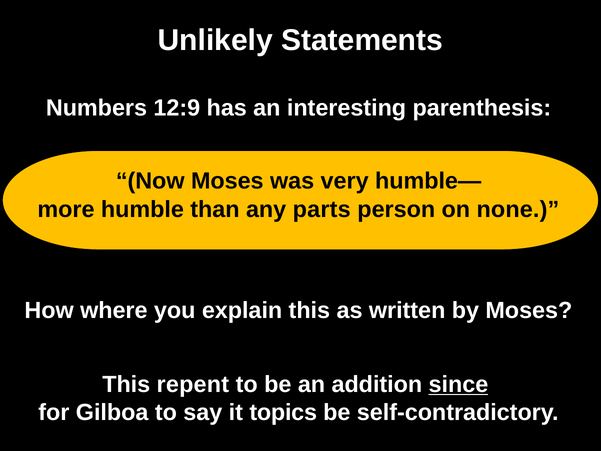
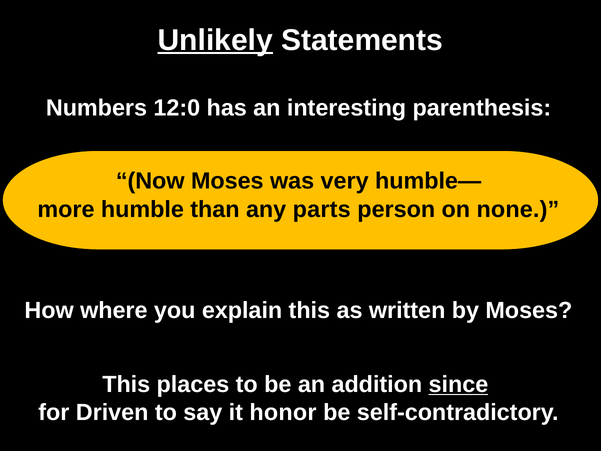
Unlikely underline: none -> present
12:9: 12:9 -> 12:0
repent: repent -> places
Gilboa: Gilboa -> Driven
topics: topics -> honor
